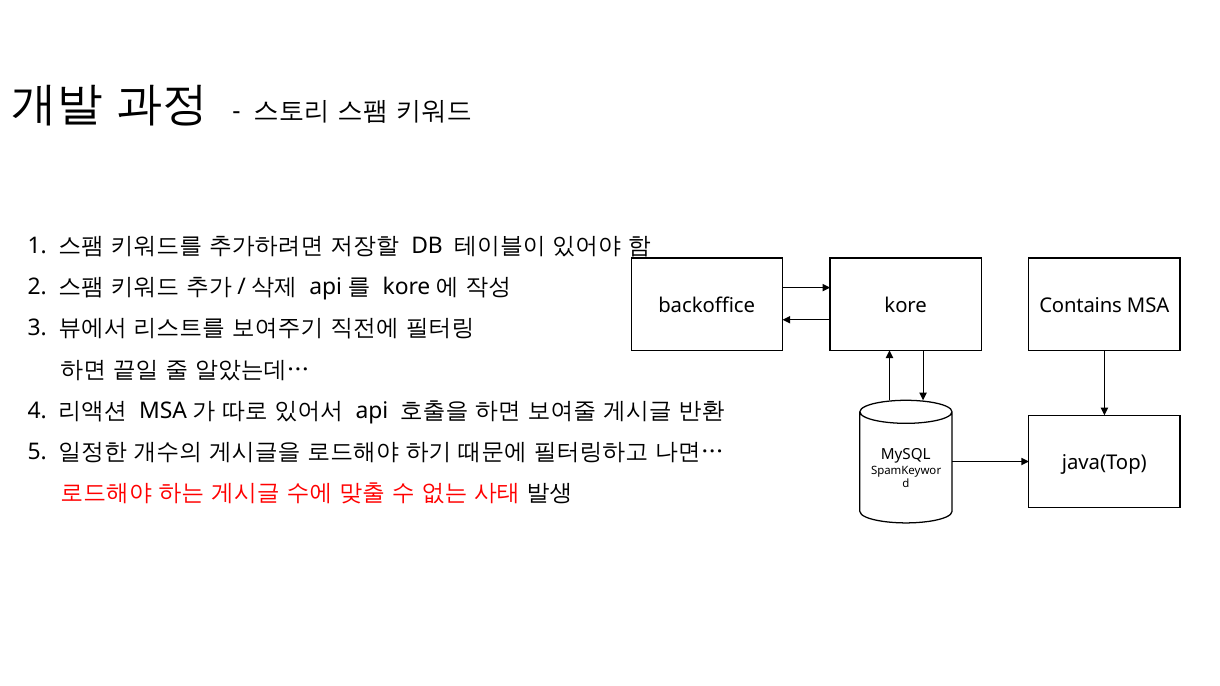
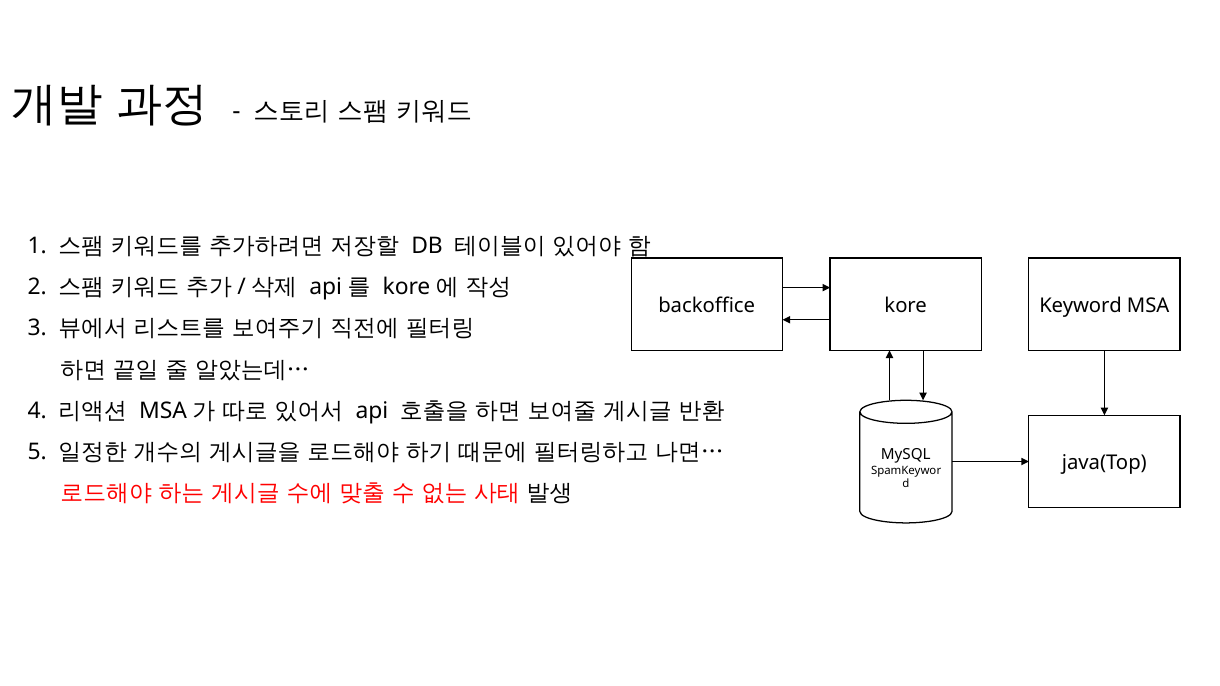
Contains: Contains -> Keyword
